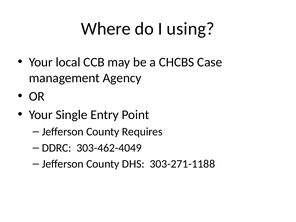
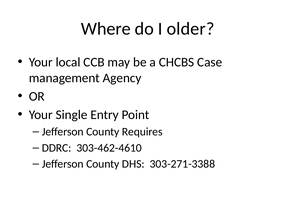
using: using -> older
303-462-4049: 303-462-4049 -> 303-462-4610
303-271-1188: 303-271-1188 -> 303-271-3388
